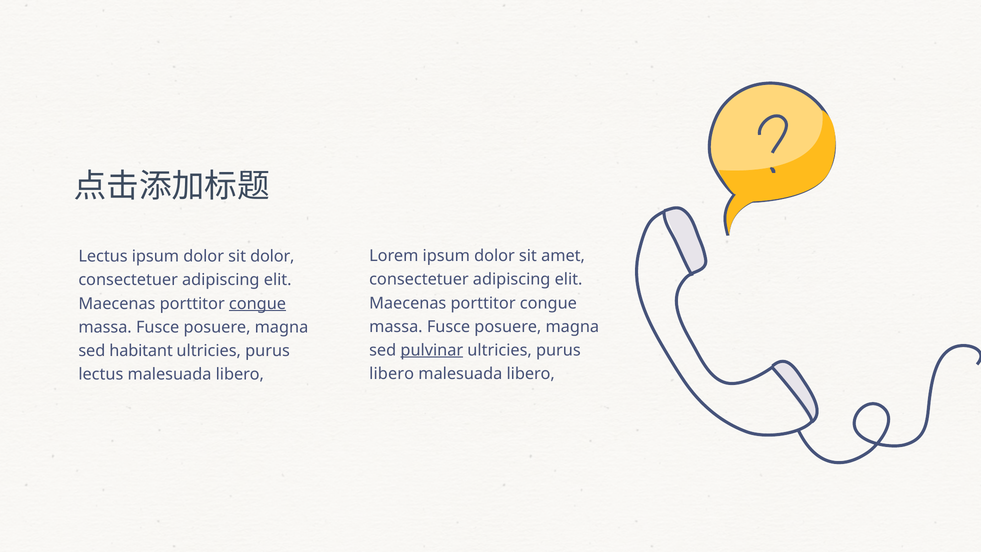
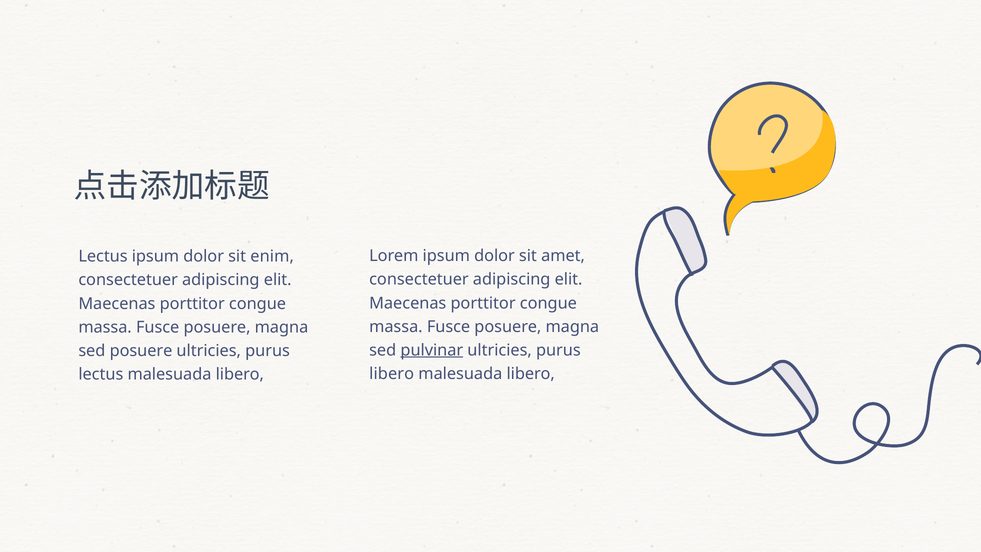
sit dolor: dolor -> enim
congue at (258, 304) underline: present -> none
sed habitant: habitant -> posuere
